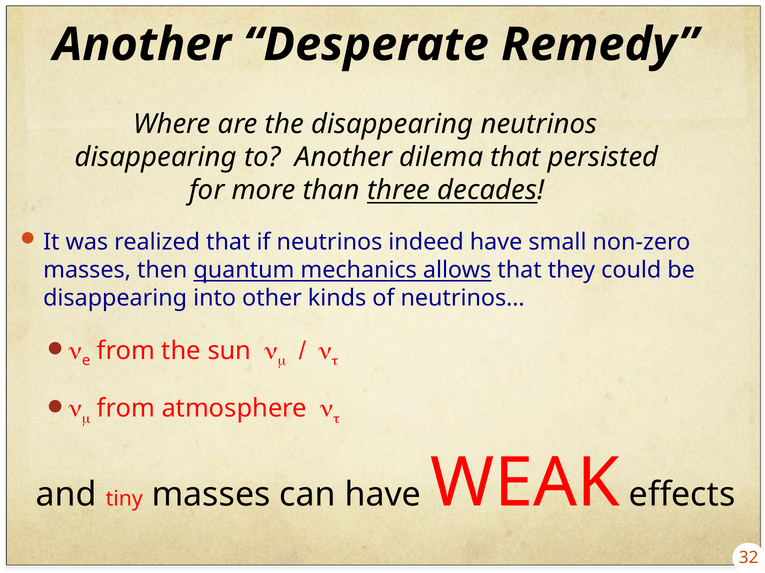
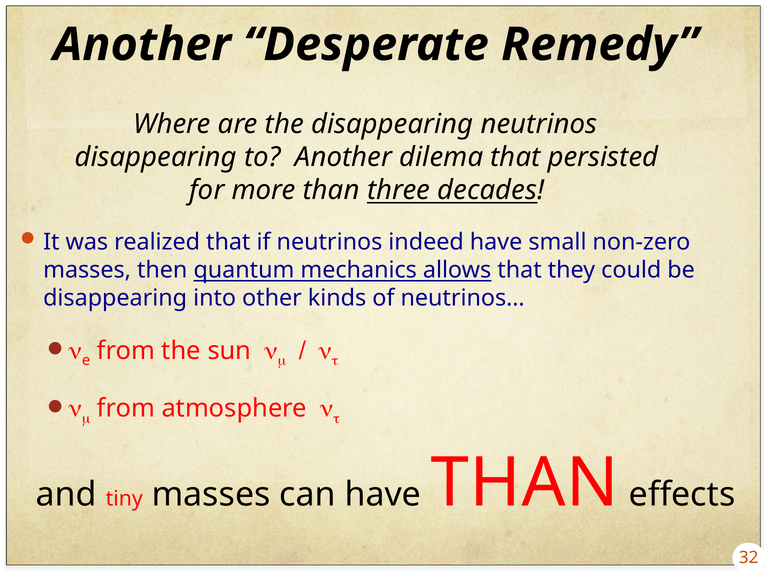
have WEAK: WEAK -> THAN
